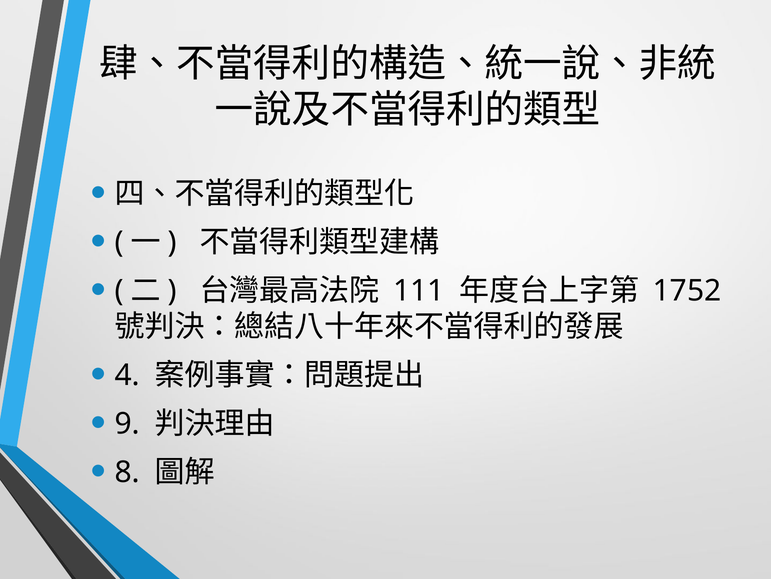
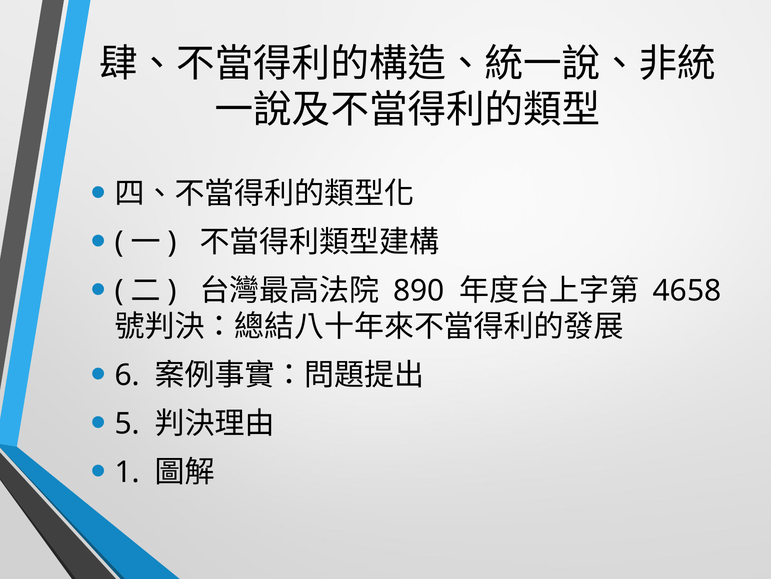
111: 111 -> 890
1752: 1752 -> 4658
4: 4 -> 6
9: 9 -> 5
8: 8 -> 1
